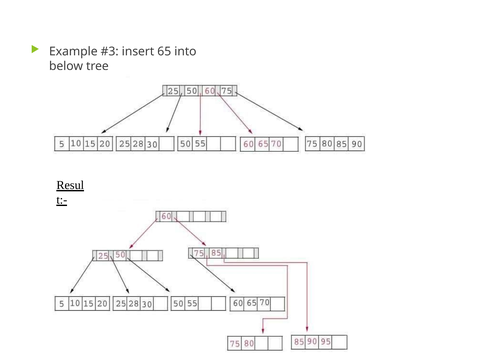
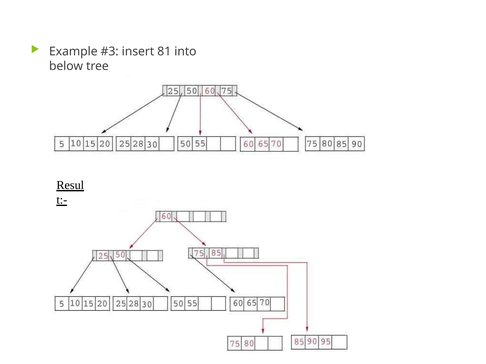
65: 65 -> 81
